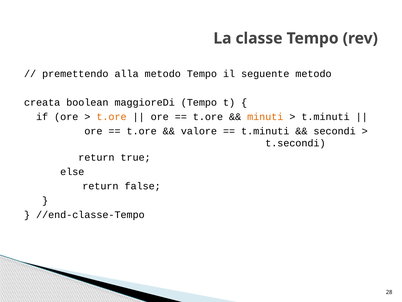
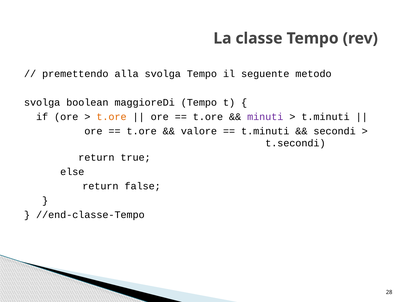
alla metodo: metodo -> svolga
creata at (42, 102): creata -> svolga
minuti colour: orange -> purple
